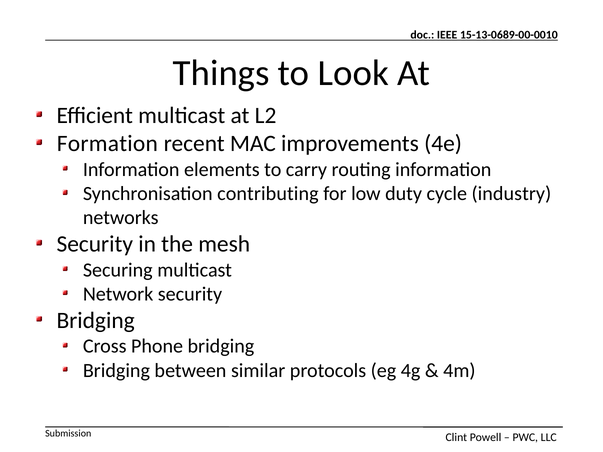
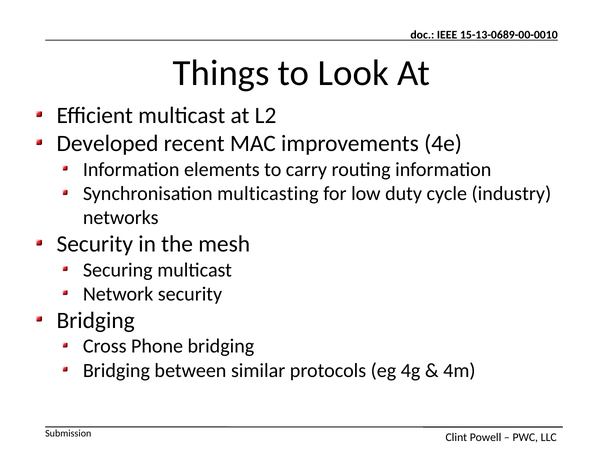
Formation: Formation -> Developed
contributing: contributing -> multicasting
